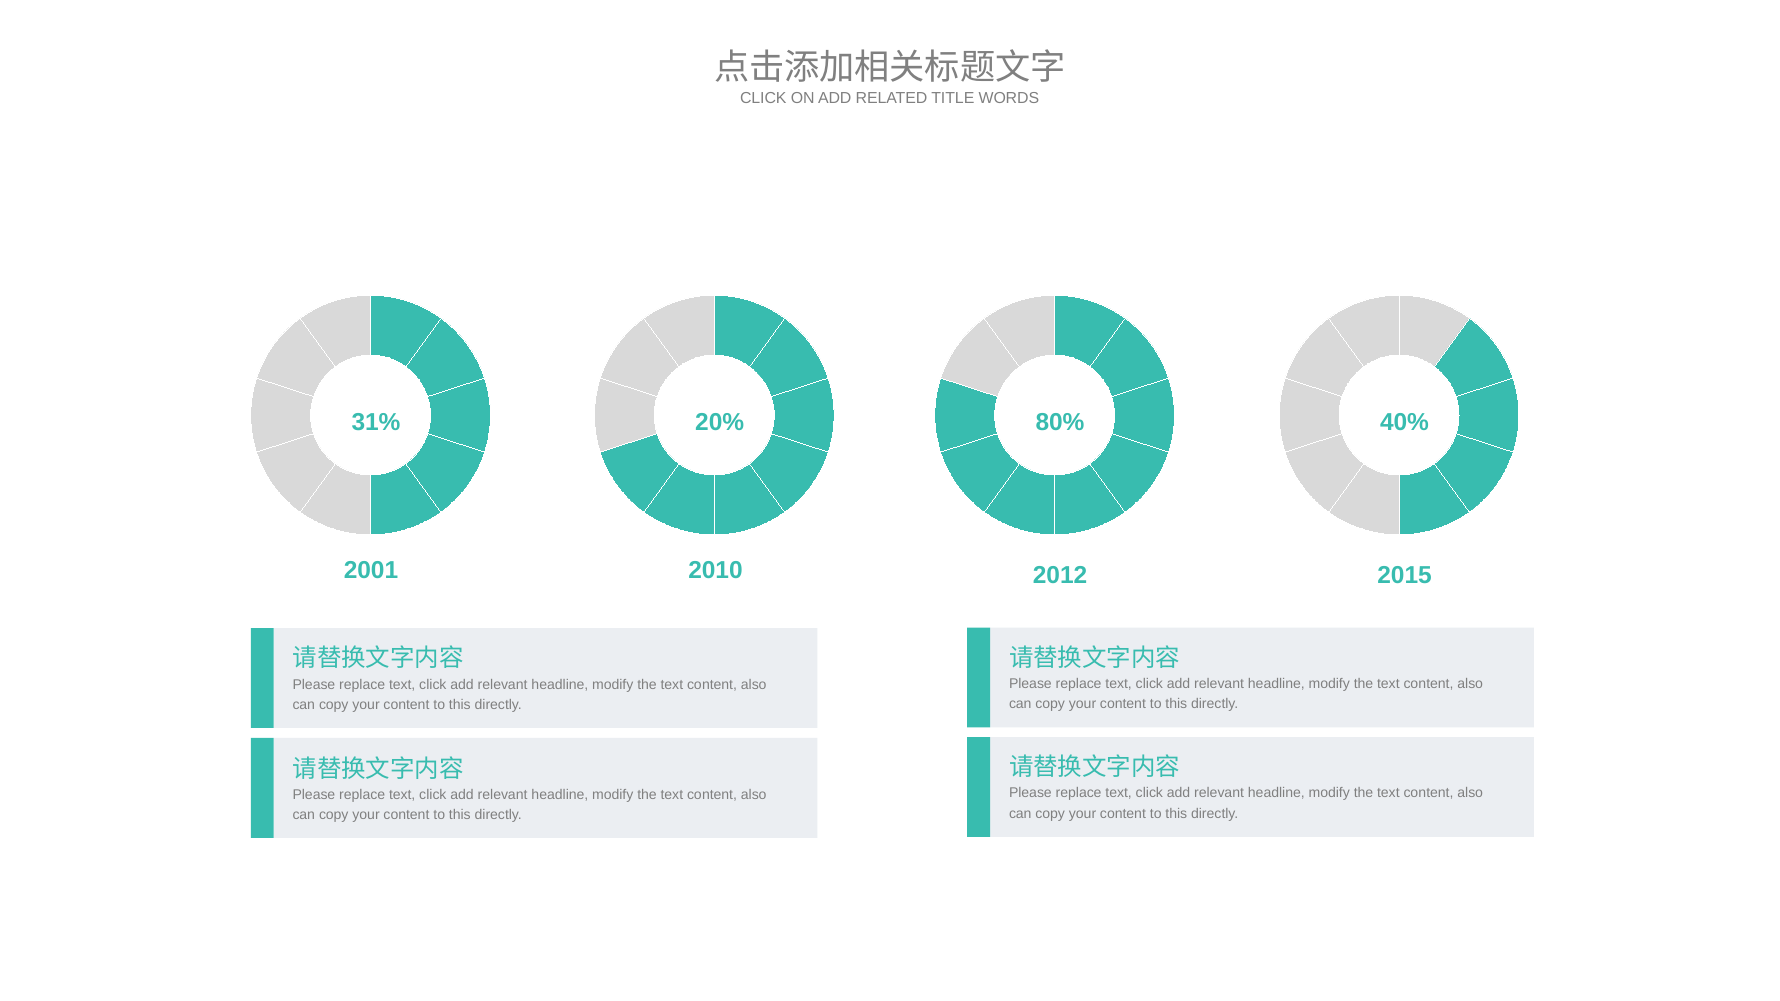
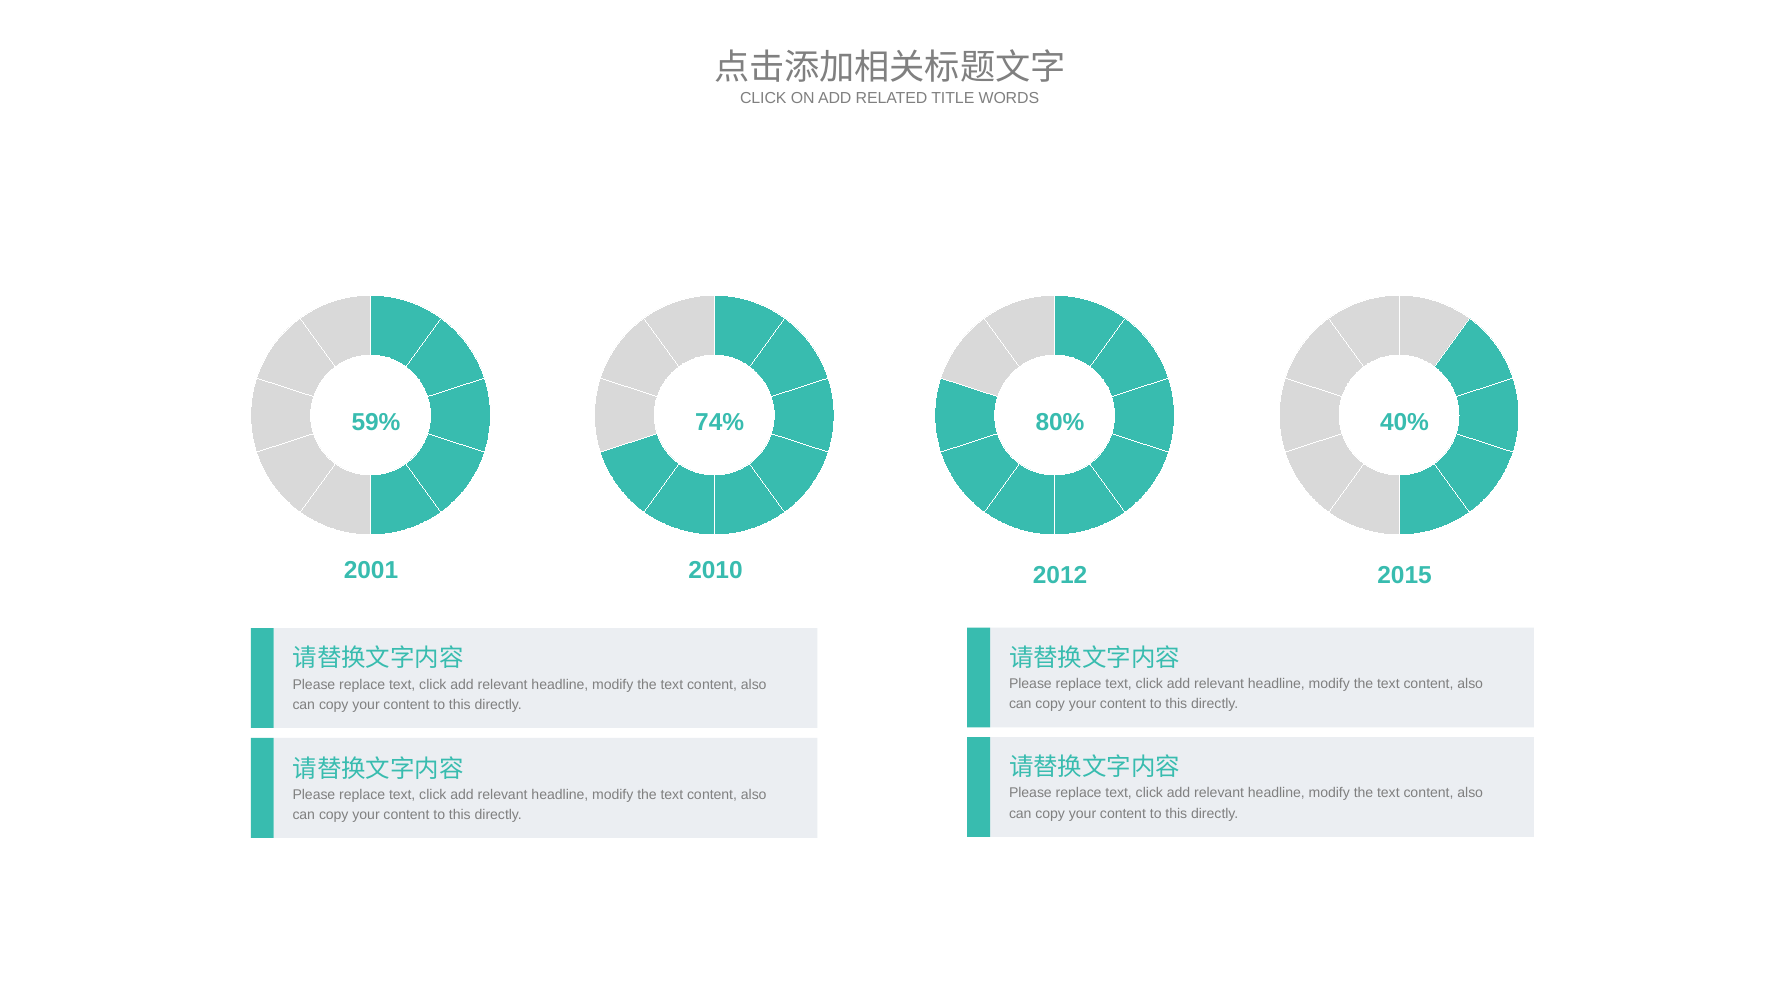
31%: 31% -> 59%
20%: 20% -> 74%
